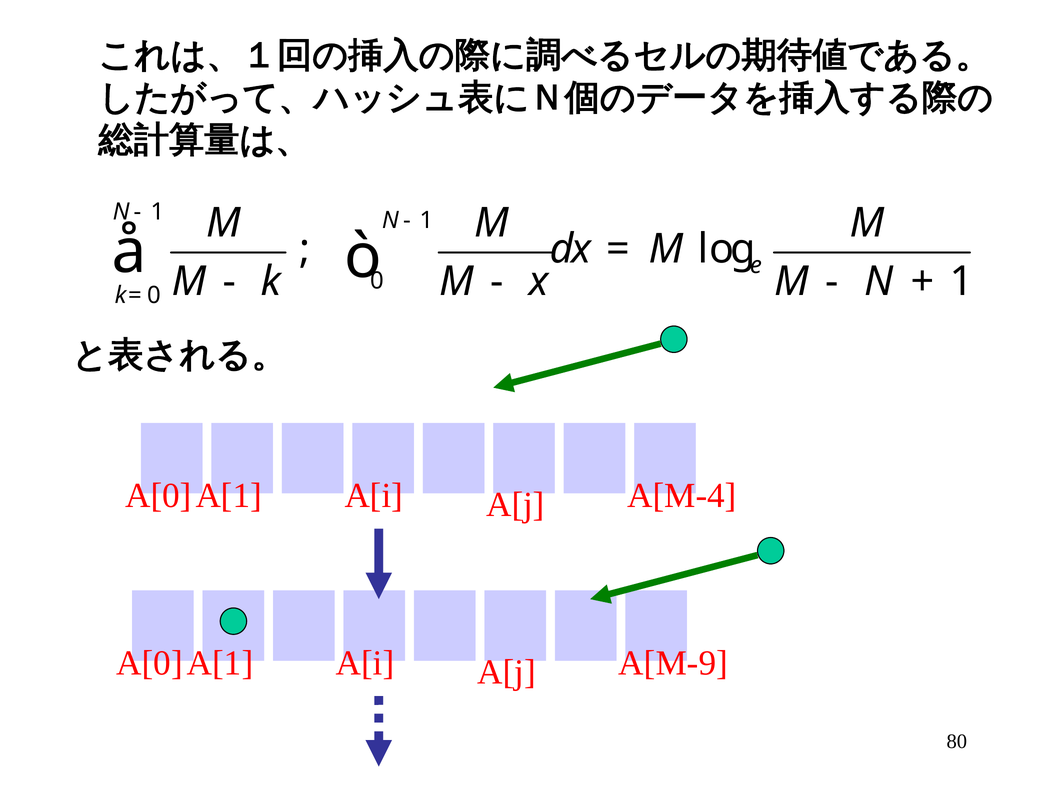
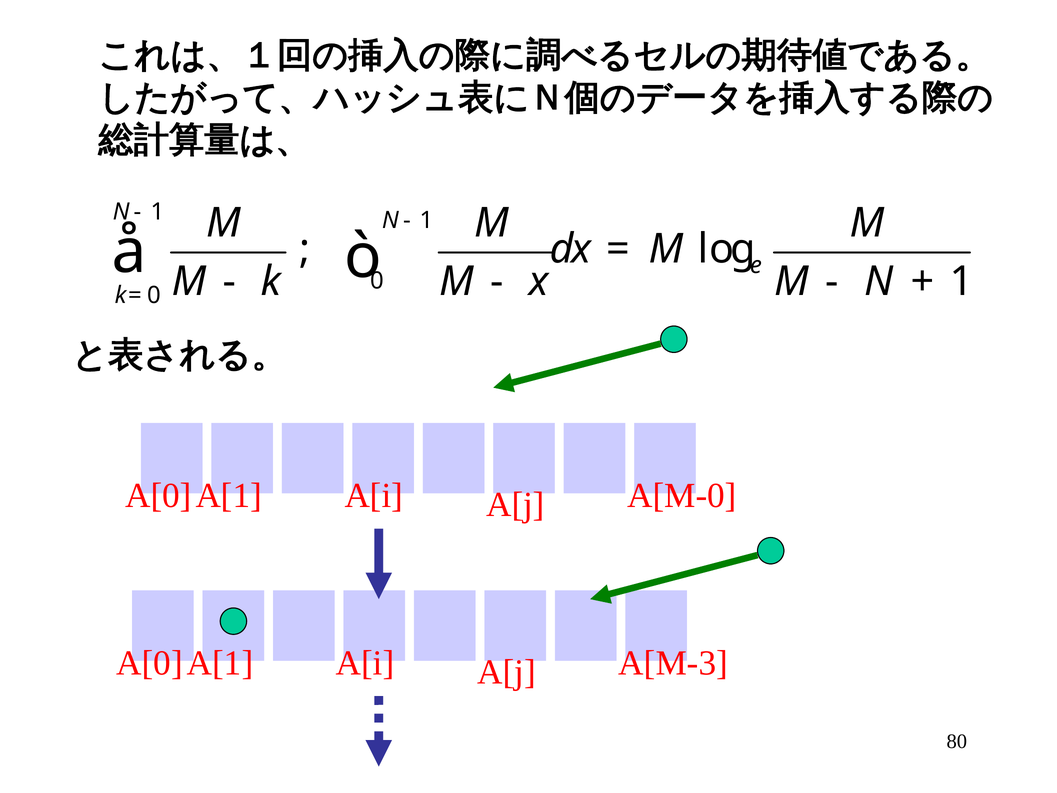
A[M-4: A[M-4 -> A[M-0
A[M-9: A[M-9 -> A[M-3
